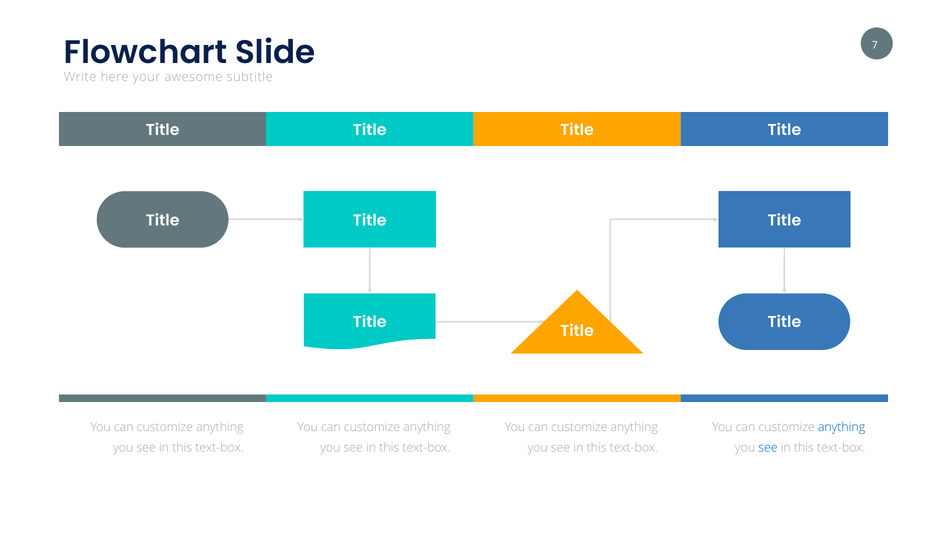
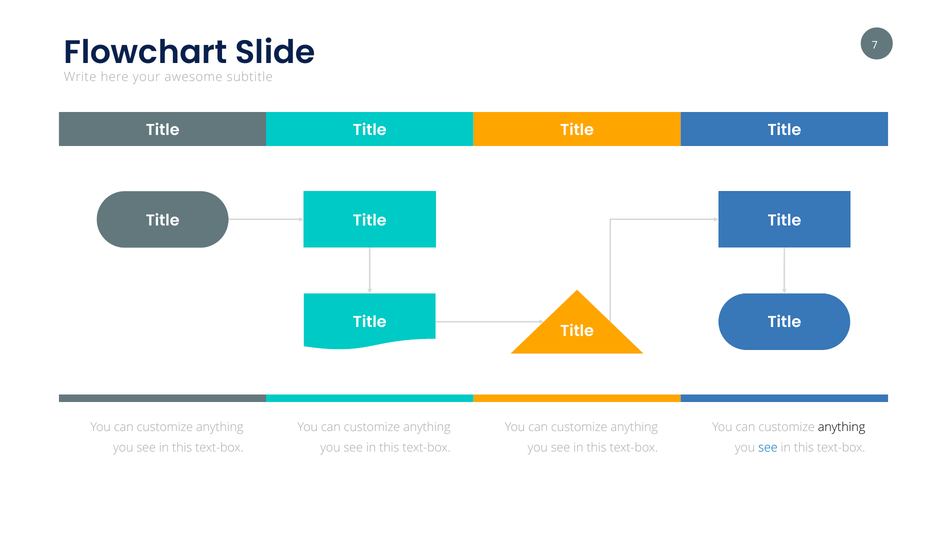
anything at (842, 427) colour: blue -> black
